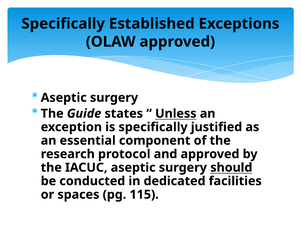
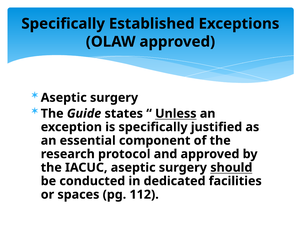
115: 115 -> 112
